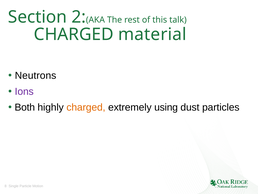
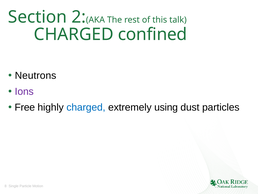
material: material -> confined
Both: Both -> Free
charged at (86, 107) colour: orange -> blue
